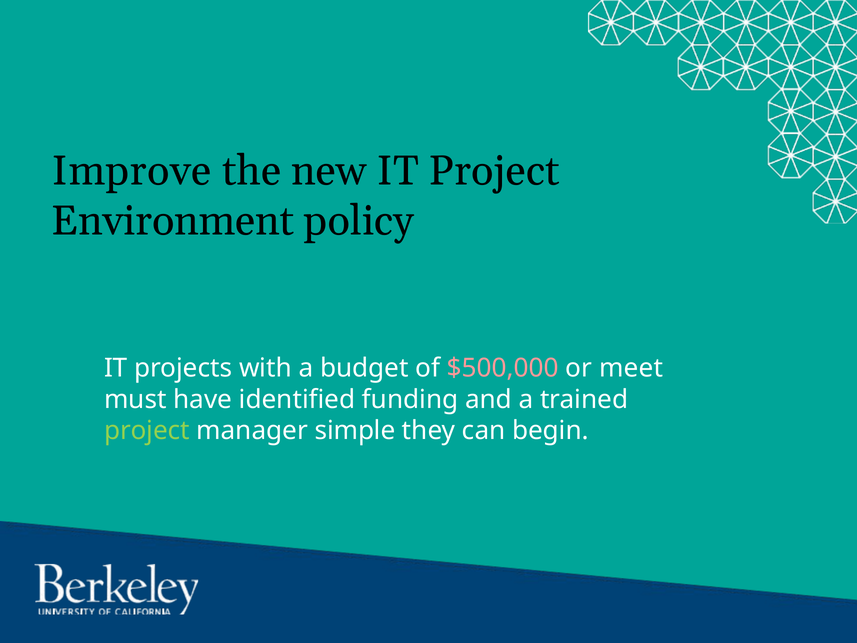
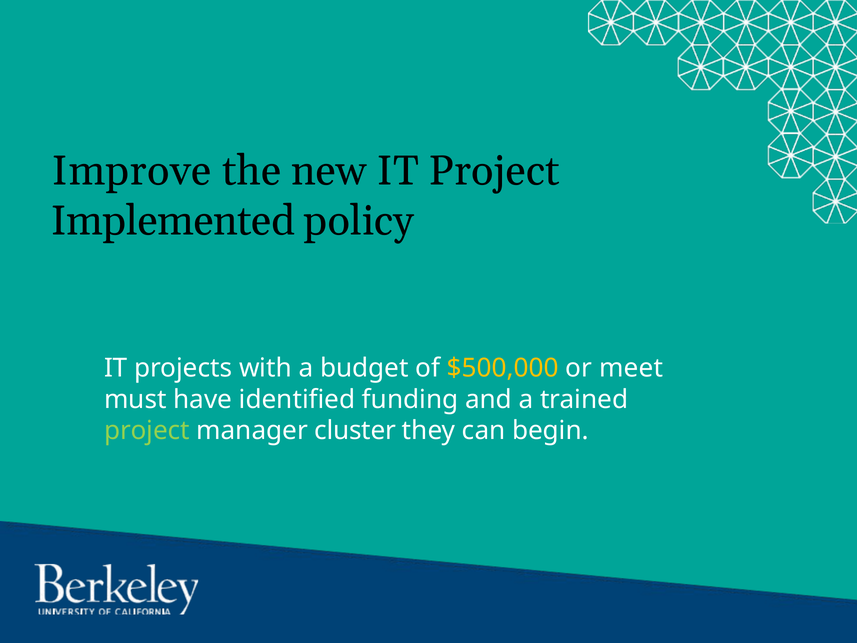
Environment: Environment -> Implemented
$500,000 colour: pink -> yellow
simple: simple -> cluster
